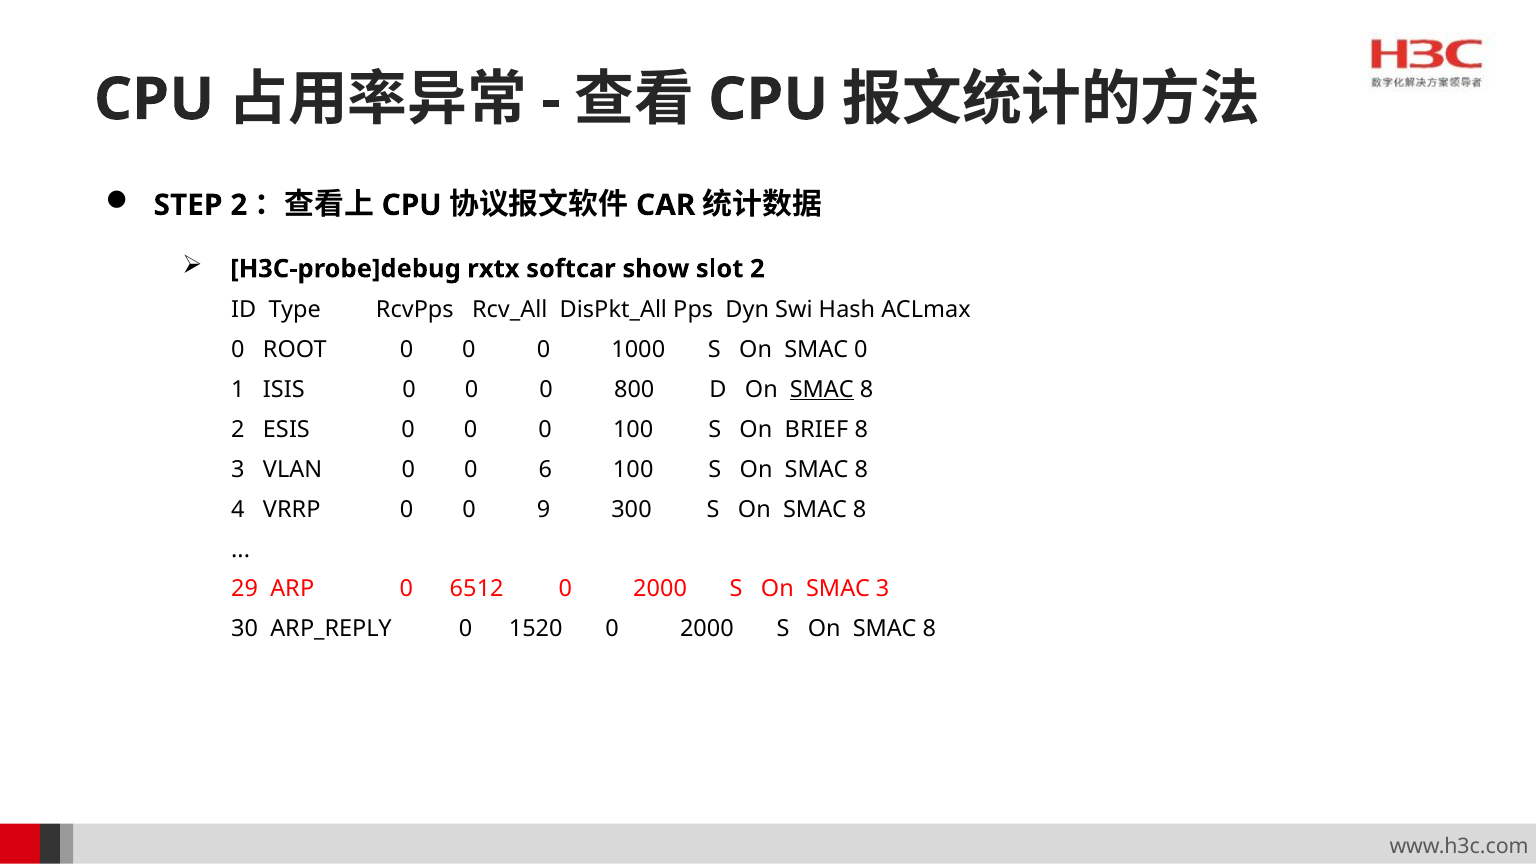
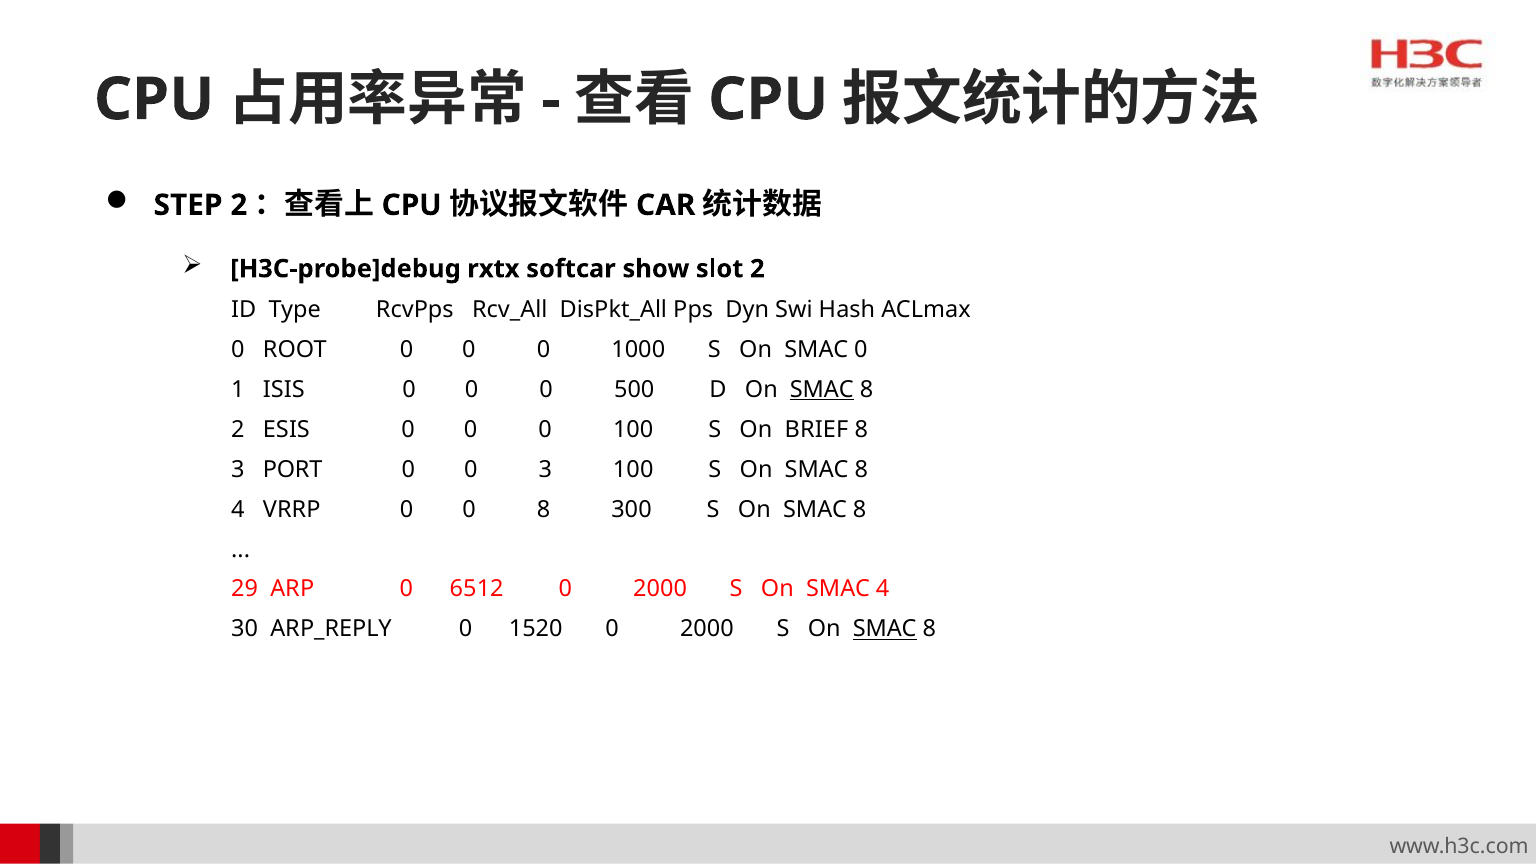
800: 800 -> 500
VLAN: VLAN -> PORT
0 6: 6 -> 3
0 9: 9 -> 8
SMAC 3: 3 -> 4
SMAC at (885, 629) underline: none -> present
